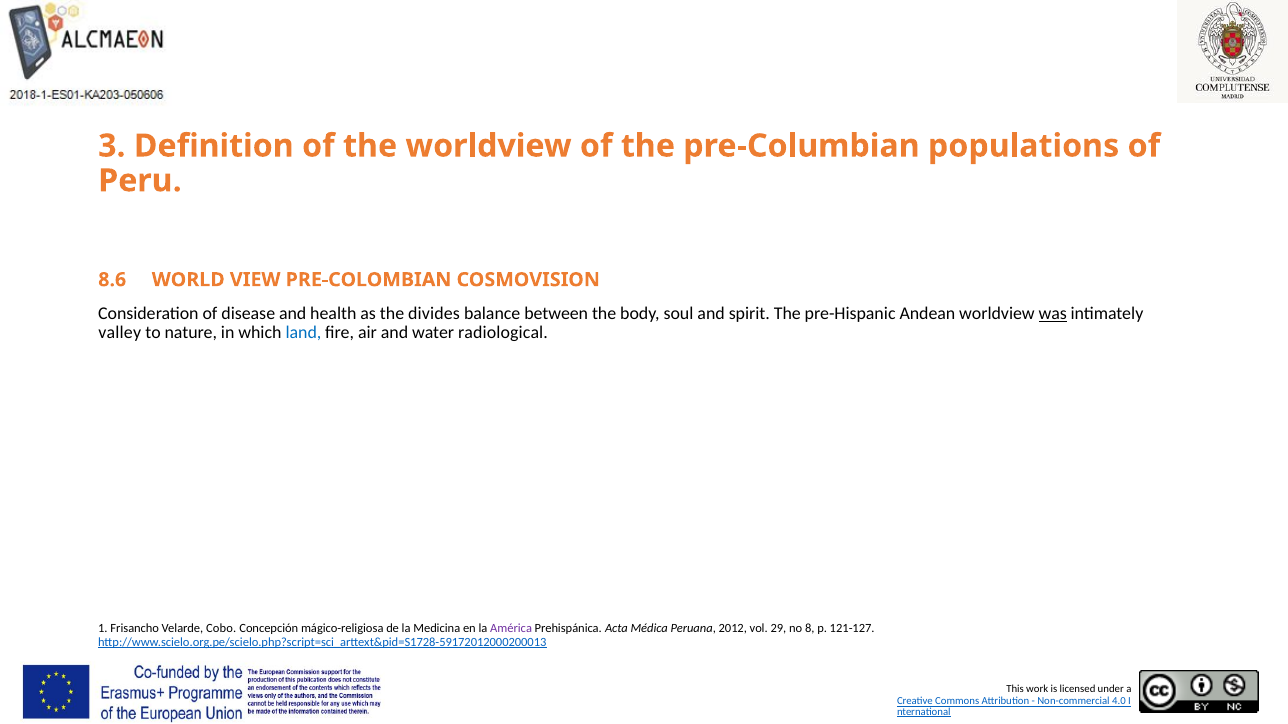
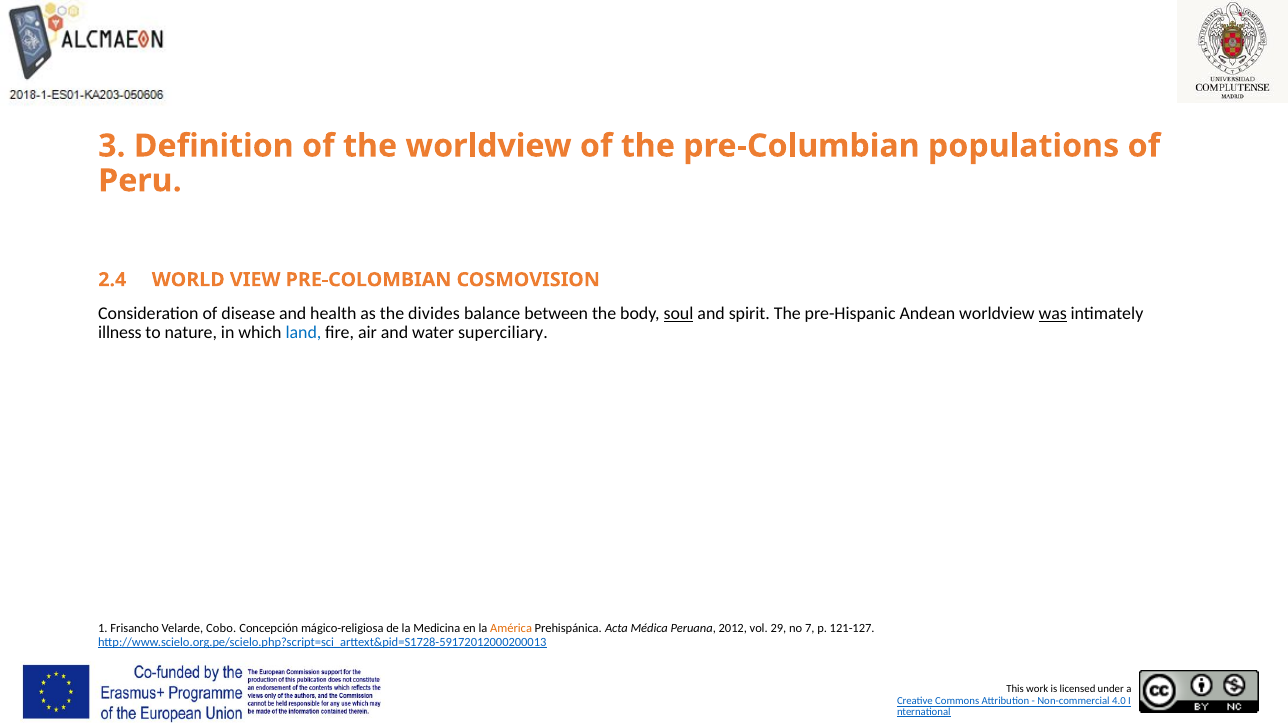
8.6: 8.6 -> 2.4
soul underline: none -> present
valley: valley -> illness
radiological: radiological -> superciliary
América colour: purple -> orange
8: 8 -> 7
